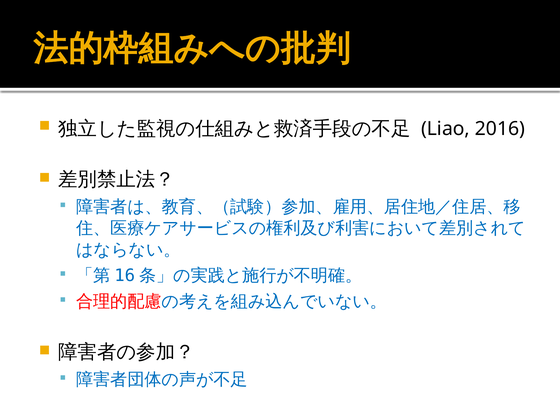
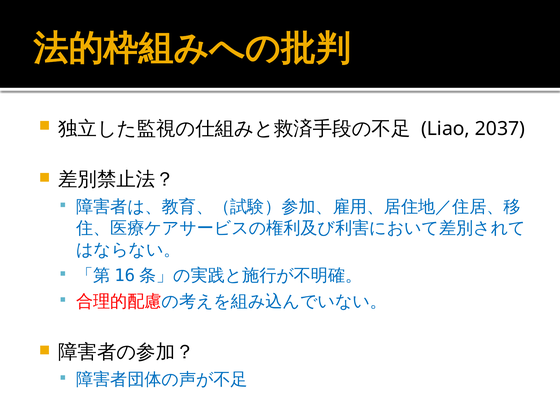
2016: 2016 -> 2037
